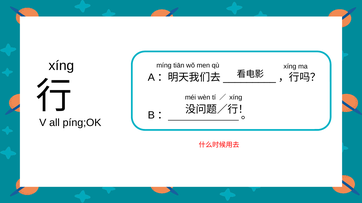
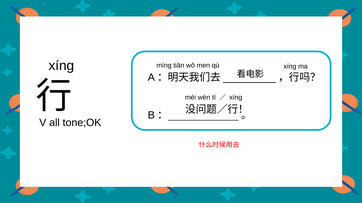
píng;OK: píng;OK -> tone;OK
